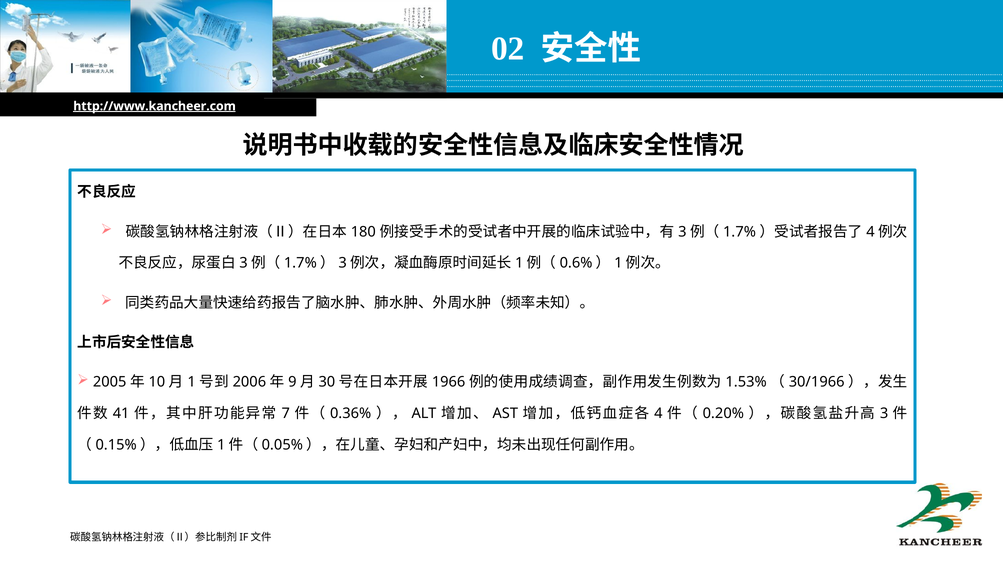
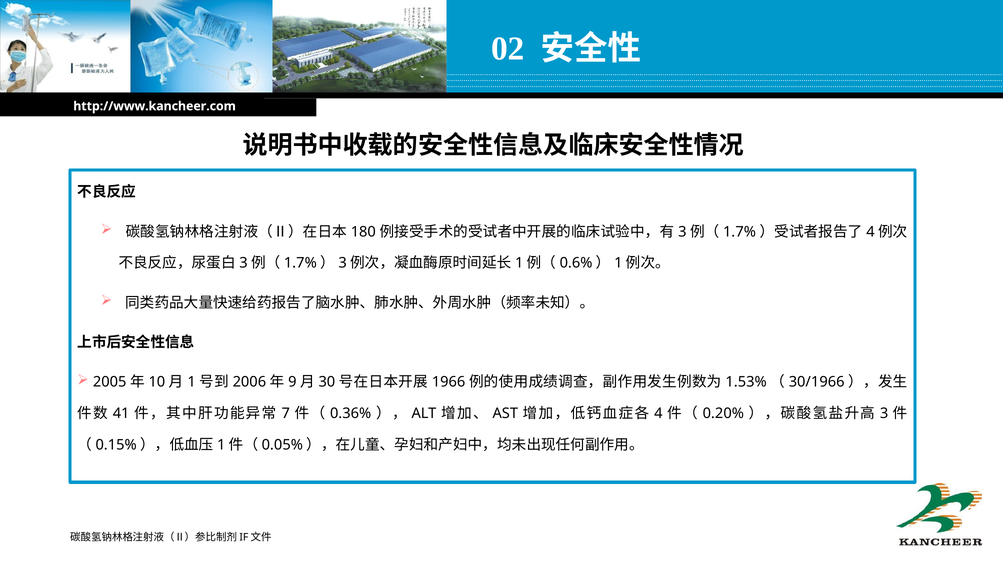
http://www.kancheer.com underline: present -> none
